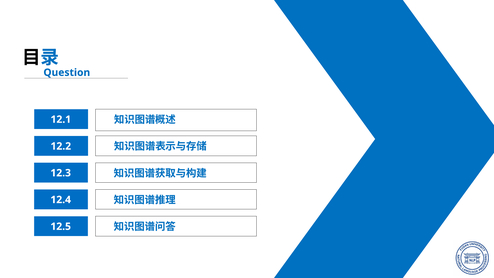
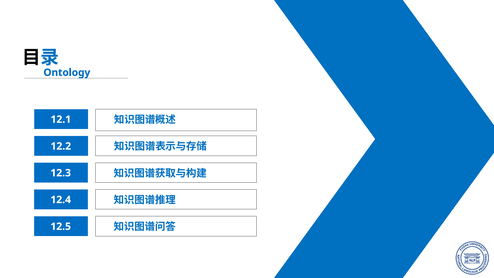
Question: Question -> Ontology
